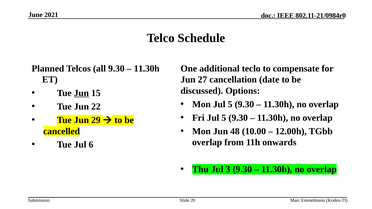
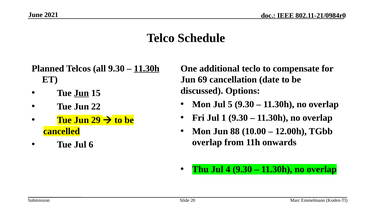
11.30h at (147, 69) underline: none -> present
27: 27 -> 69
Fri Jul 5: 5 -> 1
48: 48 -> 88
3: 3 -> 4
